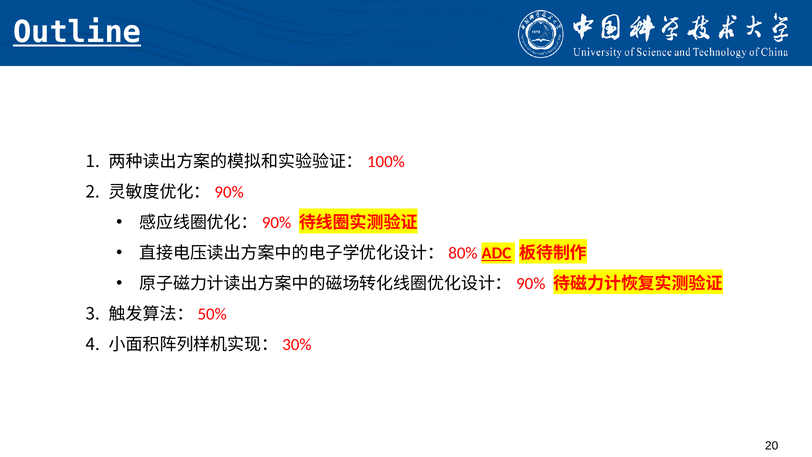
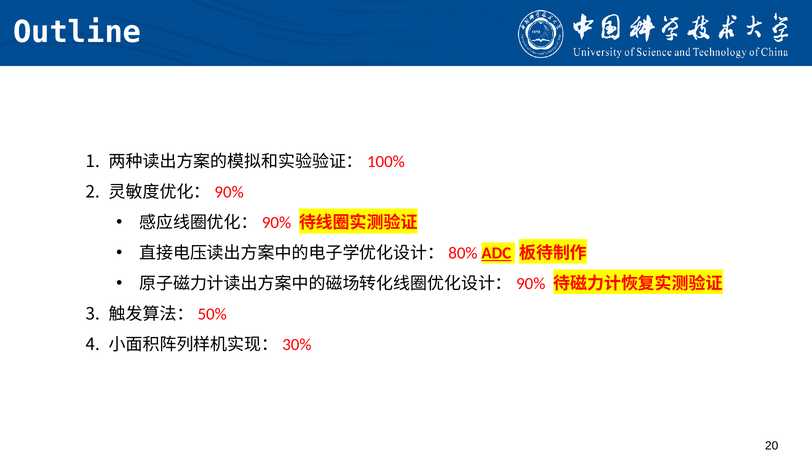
Outline underline: present -> none
